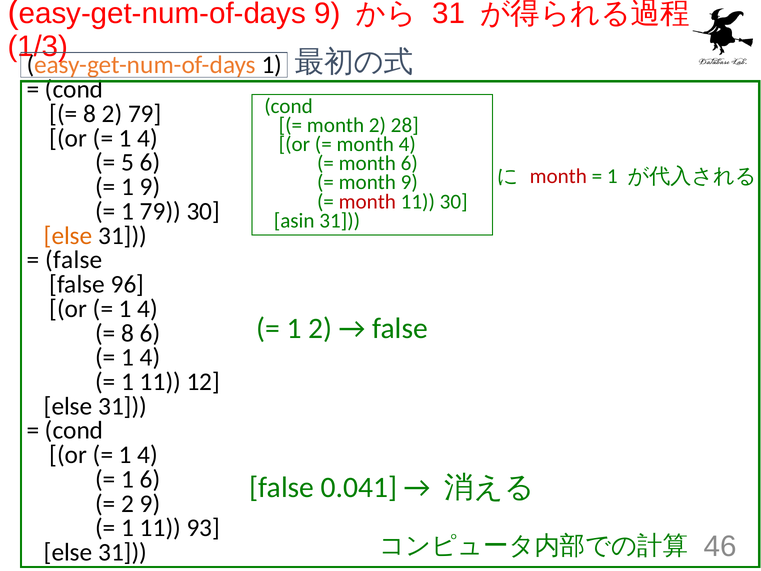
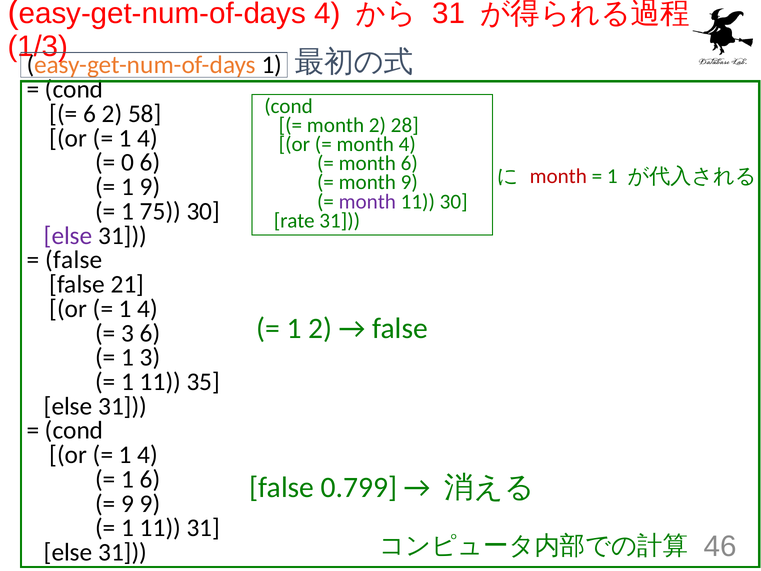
easy-get-num-of-days 9: 9 -> 4
8 at (90, 114): 8 -> 6
2 79: 79 -> 58
5: 5 -> 0
month at (367, 201) colour: red -> purple
1 79: 79 -> 75
asin: asin -> rate
else at (68, 236) colour: orange -> purple
96: 96 -> 21
8 at (128, 333): 8 -> 3
4 at (150, 357): 4 -> 3
12: 12 -> 35
0.041: 0.041 -> 0.799
2 at (128, 504): 2 -> 9
11 93: 93 -> 31
